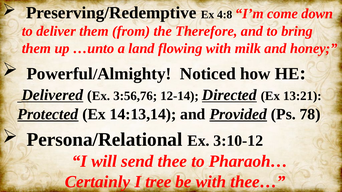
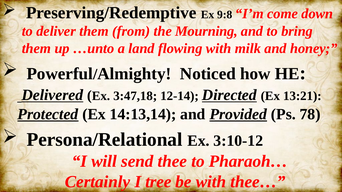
4:8: 4:8 -> 9:8
Therefore: Therefore -> Mourning
3:56,76: 3:56,76 -> 3:47,18
